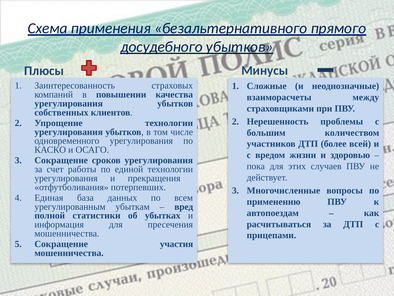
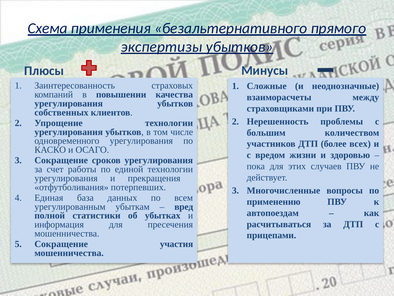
досудебного: досудебного -> экспертизы
всей: всей -> всех
